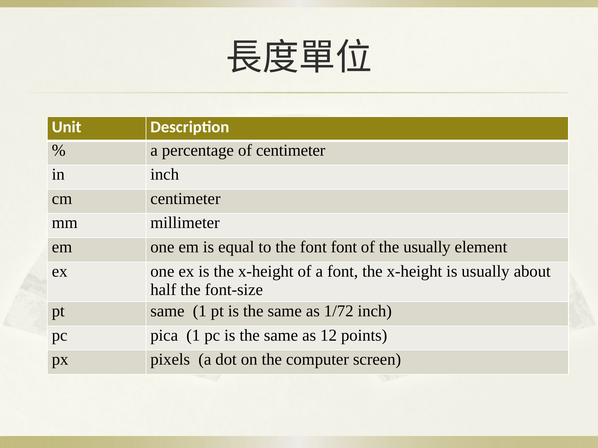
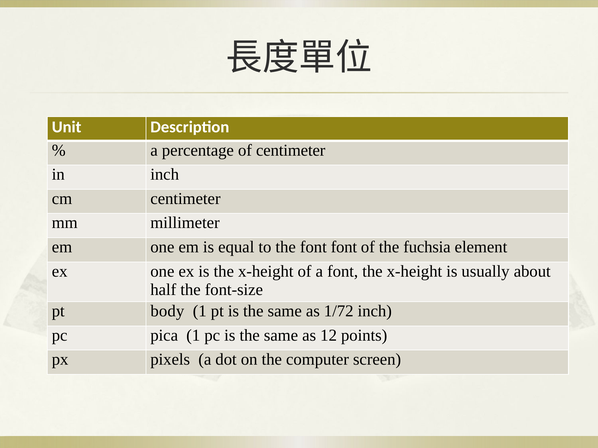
the usually: usually -> fuchsia
pt same: same -> body
